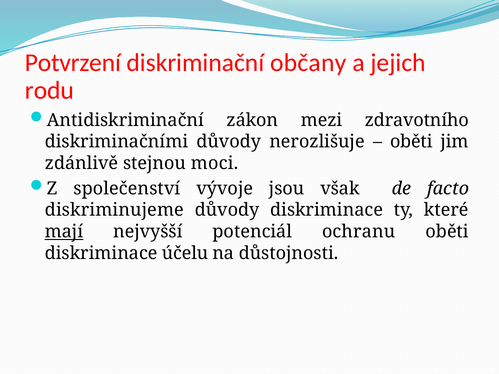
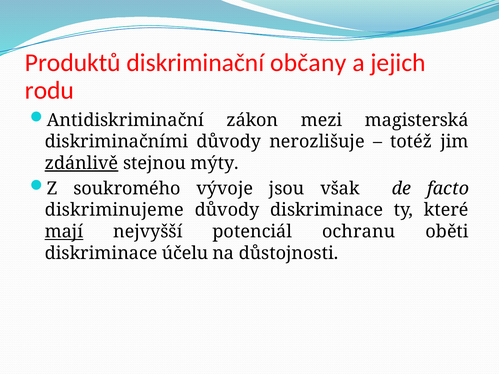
Potvrzení: Potvrzení -> Produktů
zdravotního: zdravotního -> magisterská
oběti at (411, 142): oběti -> totéž
zdánlivě underline: none -> present
moci: moci -> mýty
společenství: společenství -> soukromého
